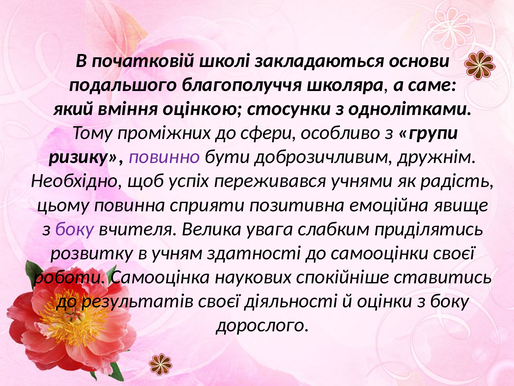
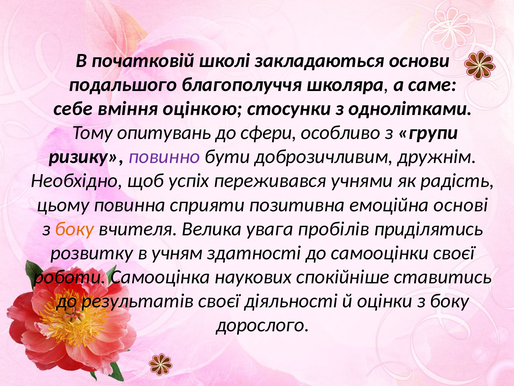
який: який -> себе
проміжних: проміжних -> опитувань
явище: явище -> основі
боку at (74, 228) colour: purple -> orange
слабким: слабким -> пробілів
